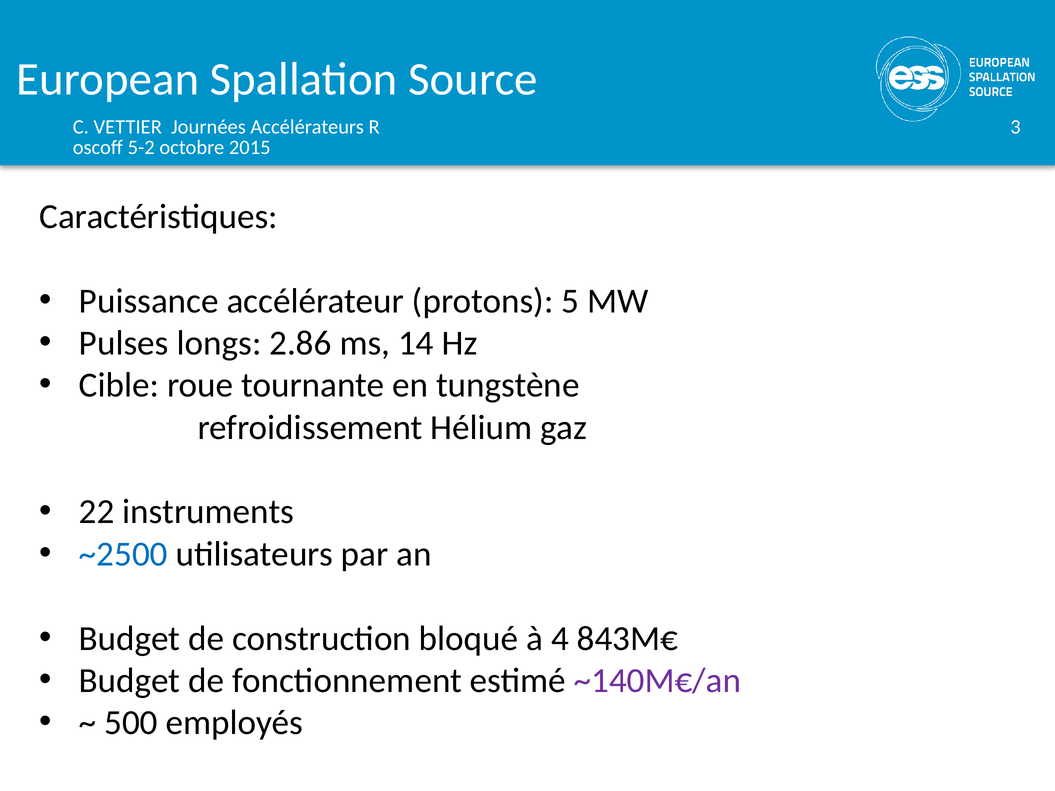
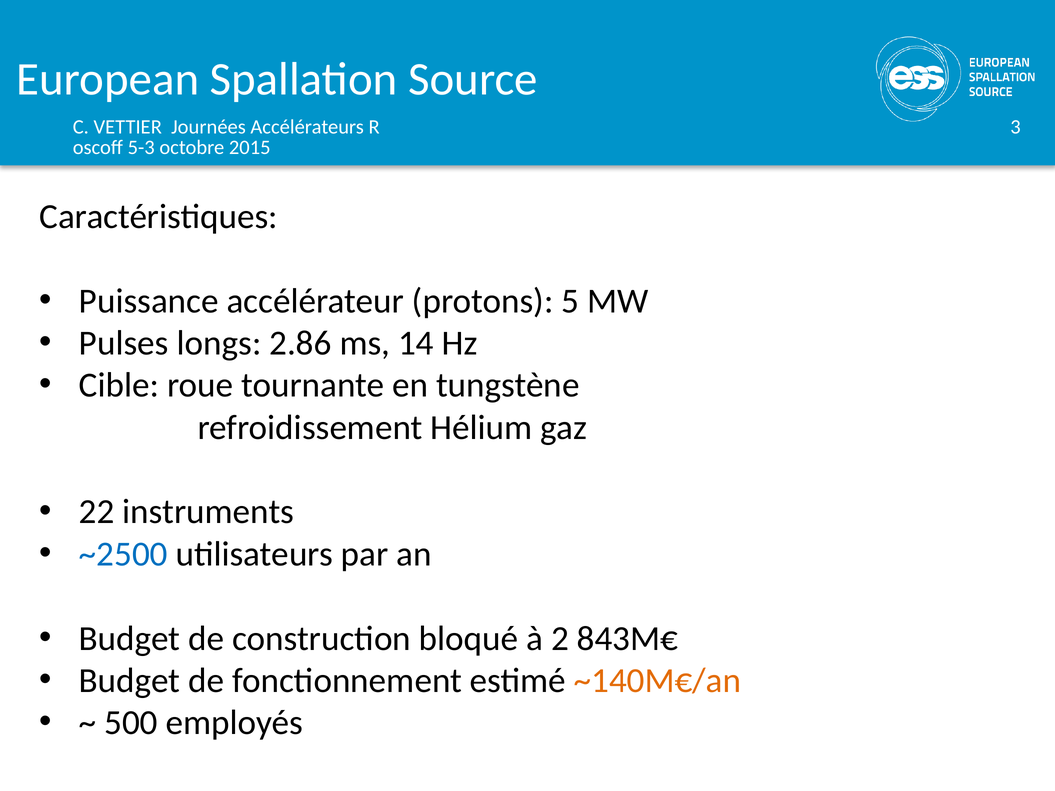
5-2: 5-2 -> 5-3
4: 4 -> 2
~140M€/an colour: purple -> orange
